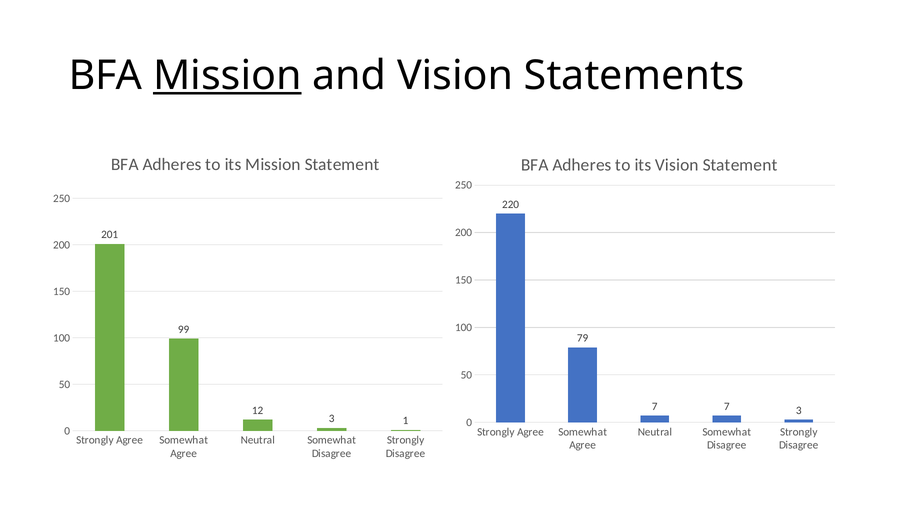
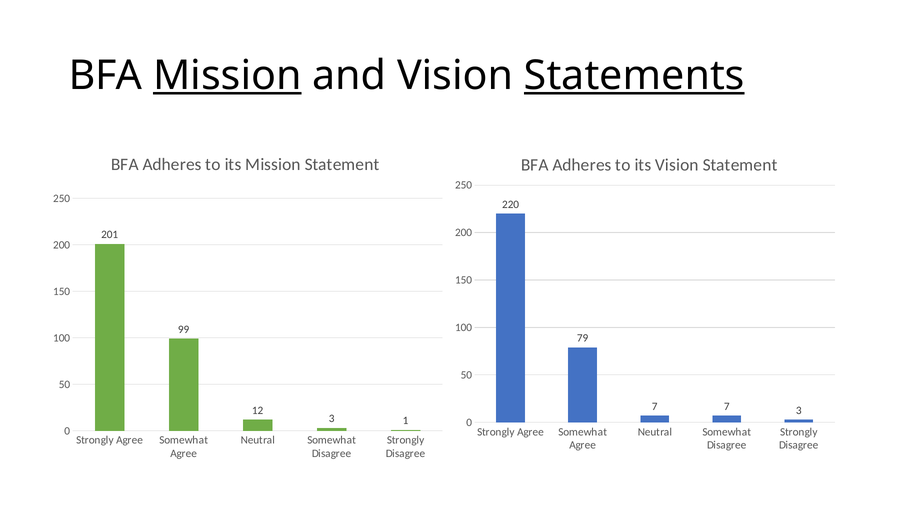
Statements underline: none -> present
